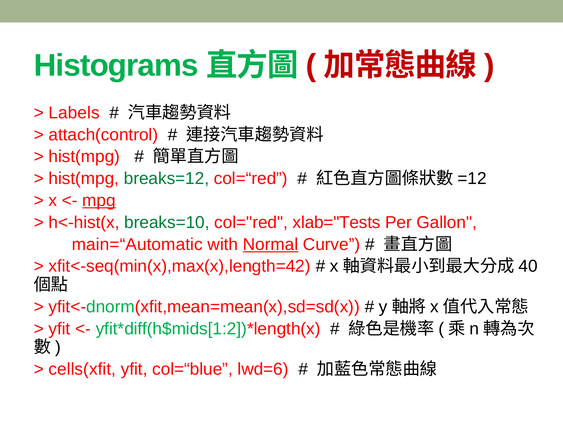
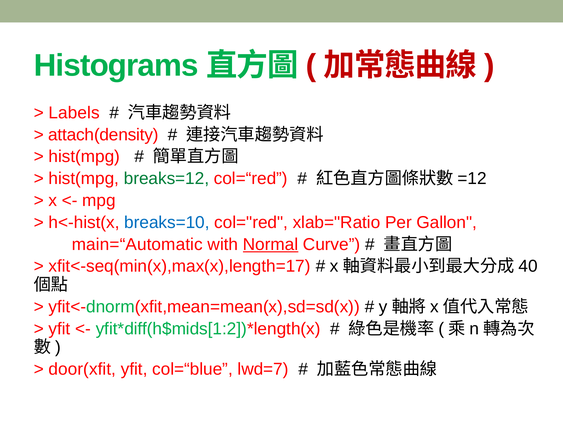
attach(control: attach(control -> attach(density
mpg underline: present -> none
breaks=10 colour: green -> blue
xlab="Tests: xlab="Tests -> xlab="Ratio
xfit<-seq(min(x),max(x),length=42: xfit<-seq(min(x),max(x),length=42 -> xfit<-seq(min(x),max(x),length=17
cells(xfit: cells(xfit -> door(xfit
lwd=6: lwd=6 -> lwd=7
